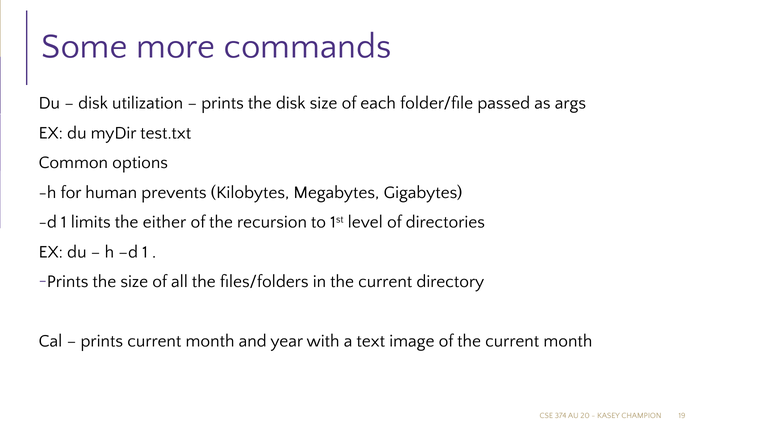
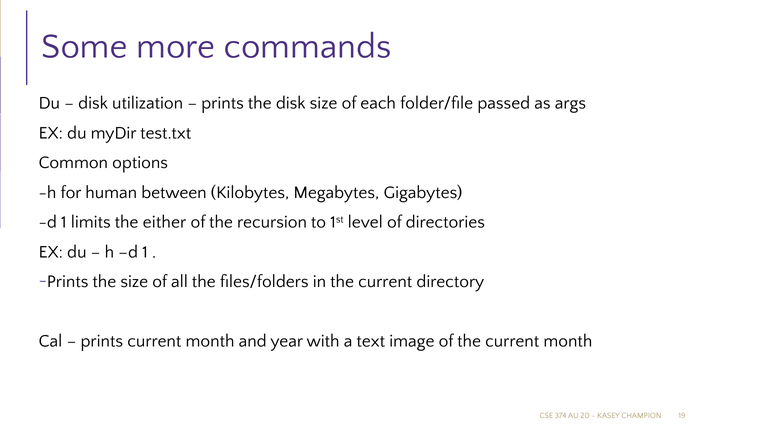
prevents: prevents -> between
